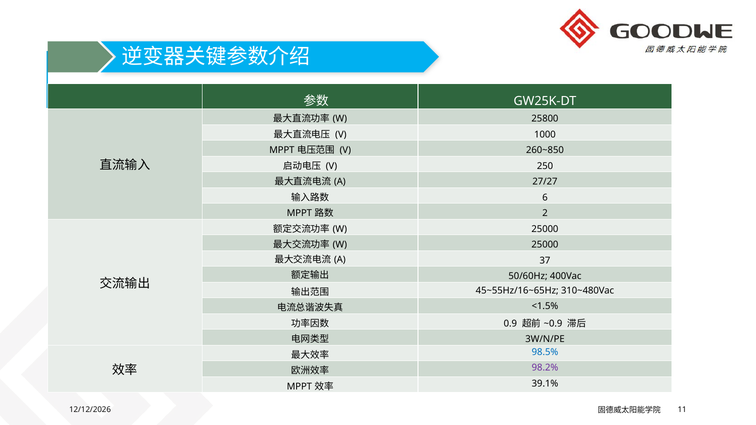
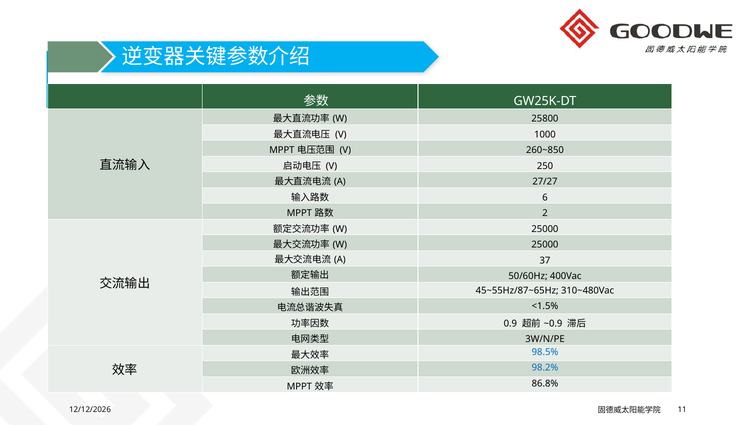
45~55Hz/16~65Hz: 45~55Hz/16~65Hz -> 45~55Hz/87~65Hz
98.2% colour: purple -> blue
39.1%: 39.1% -> 86.8%
